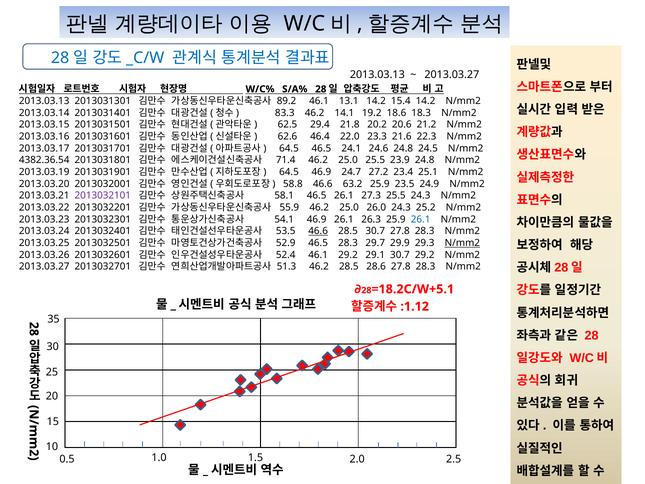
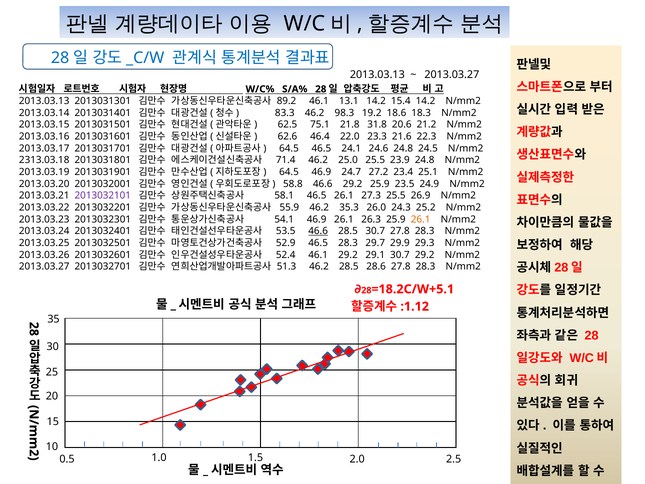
14.1: 14.1 -> 98.3
29.4: 29.4 -> 75.1
20.2: 20.2 -> 31.8
4382.36.54: 4382.36.54 -> 2313.03.18
46.6 63.2: 63.2 -> 29.2
25.5 24.3: 24.3 -> 26.9
55.9 46.2 25.0: 25.0 -> 35.3
26.1 at (421, 219) colour: blue -> orange
N/mm2 at (462, 243) underline: present -> none
